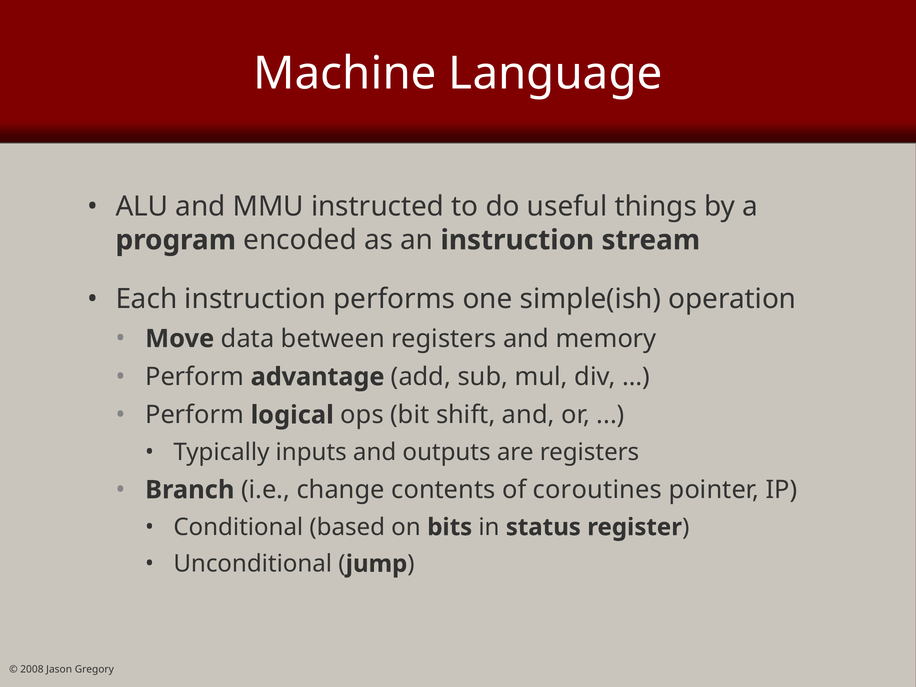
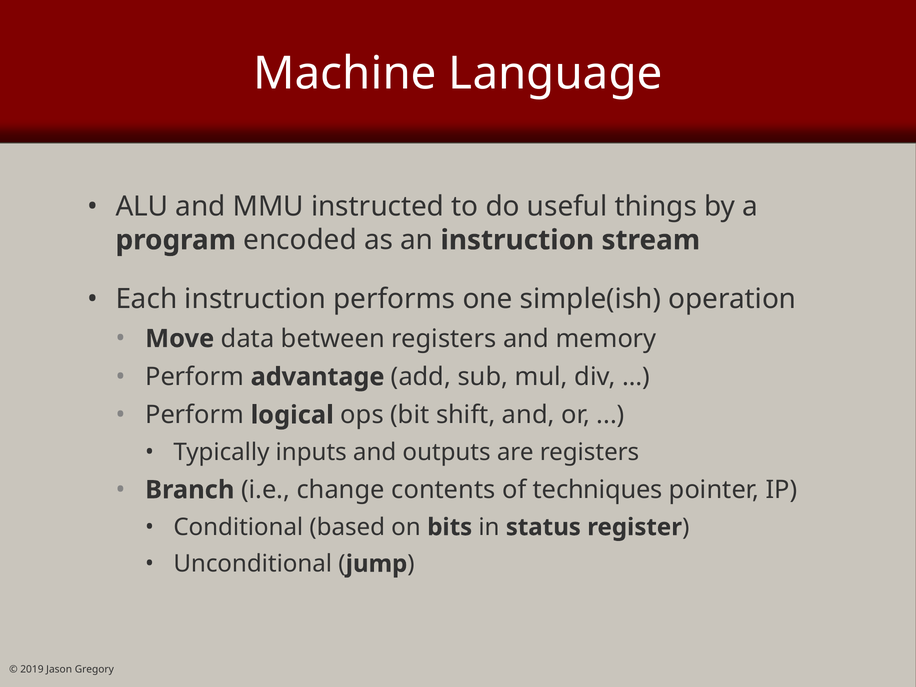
coroutines: coroutines -> techniques
2008: 2008 -> 2019
